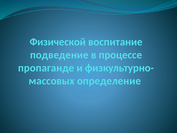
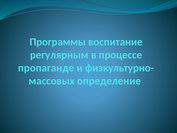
Физической: Физической -> Программы
подведение: подведение -> регулярным
